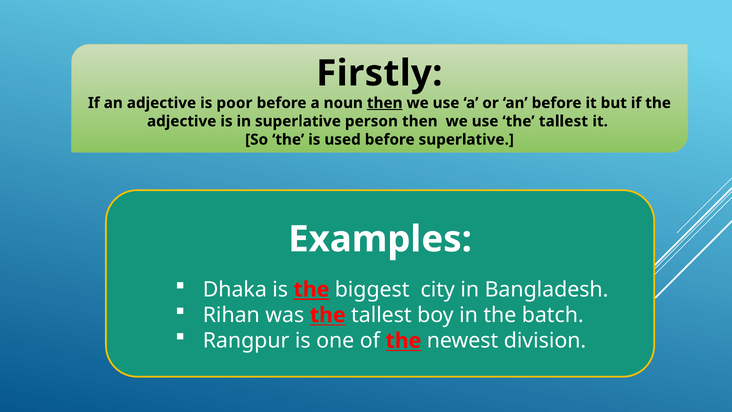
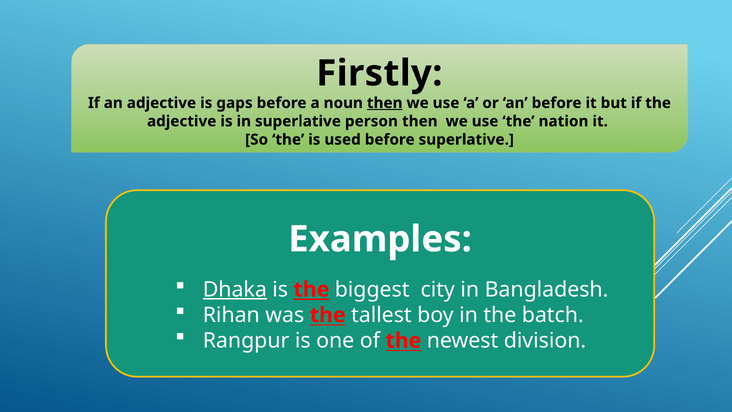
poor: poor -> gaps
use the tallest: tallest -> nation
Dhaka underline: none -> present
